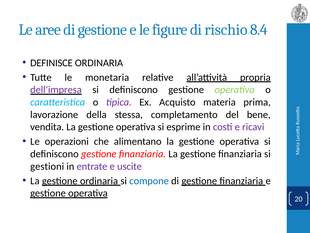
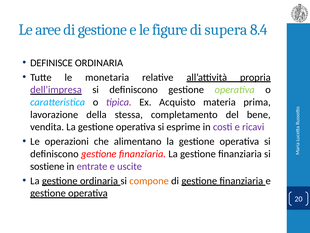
rischio: rischio -> supera
gestioni: gestioni -> sostiene
compone colour: blue -> orange
